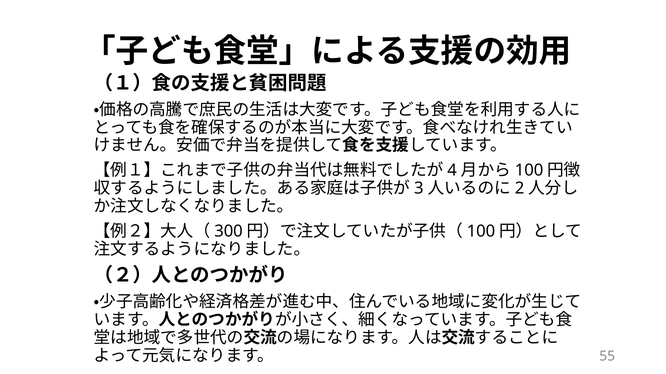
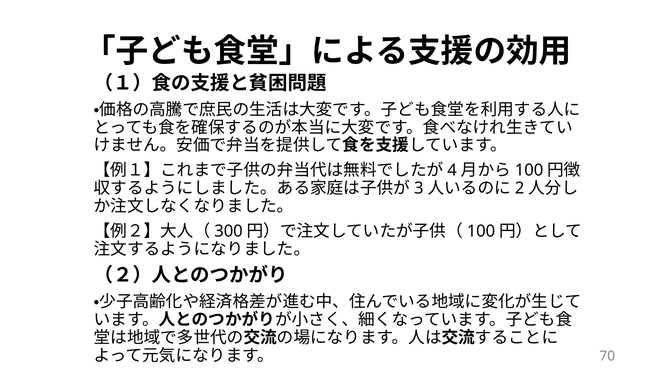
55: 55 -> 70
